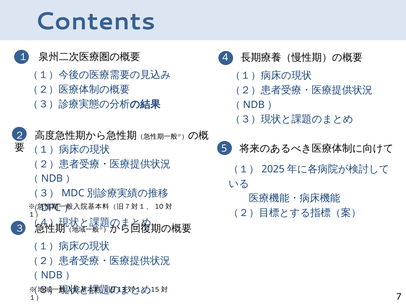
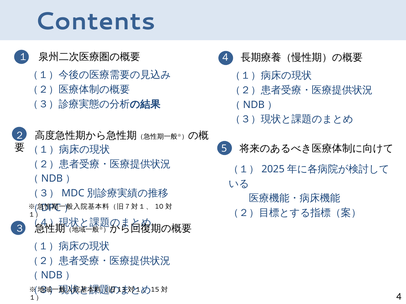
7 at (399, 297): 7 -> 4
